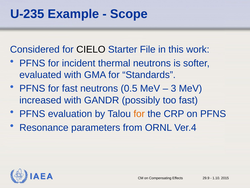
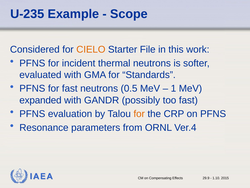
CIELO colour: black -> orange
3: 3 -> 1
increased: increased -> expanded
